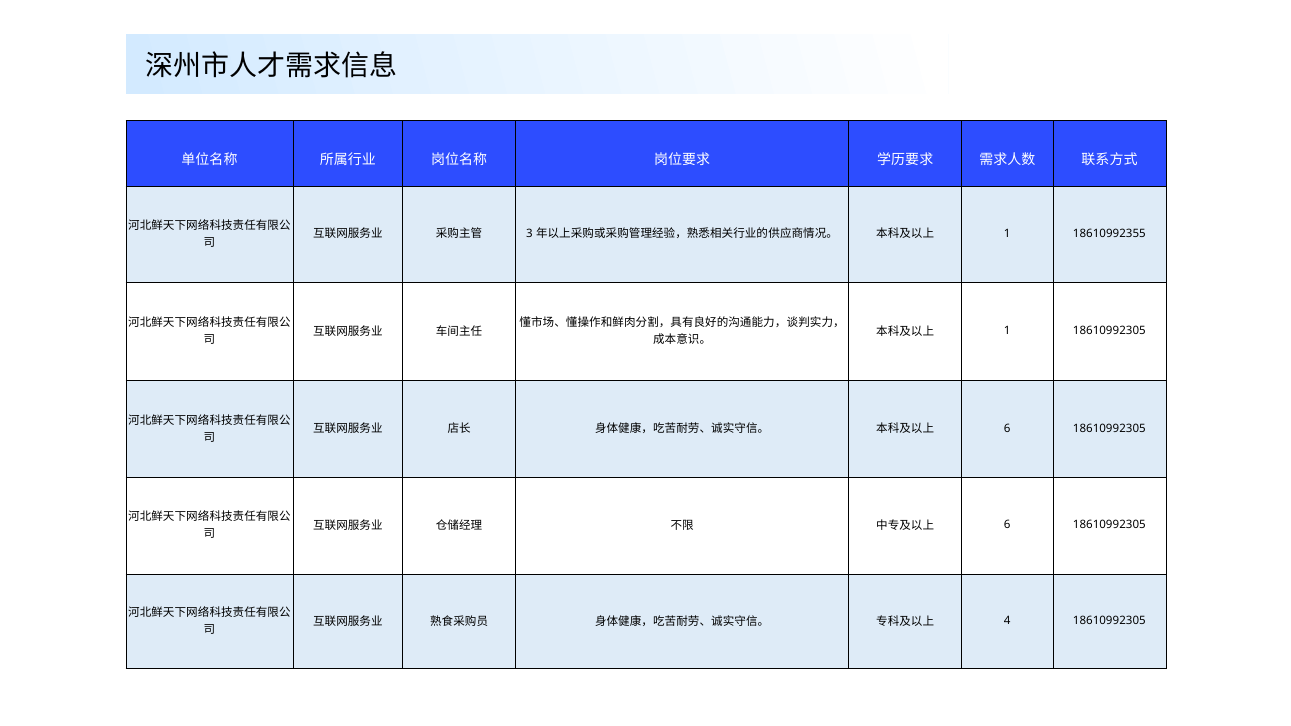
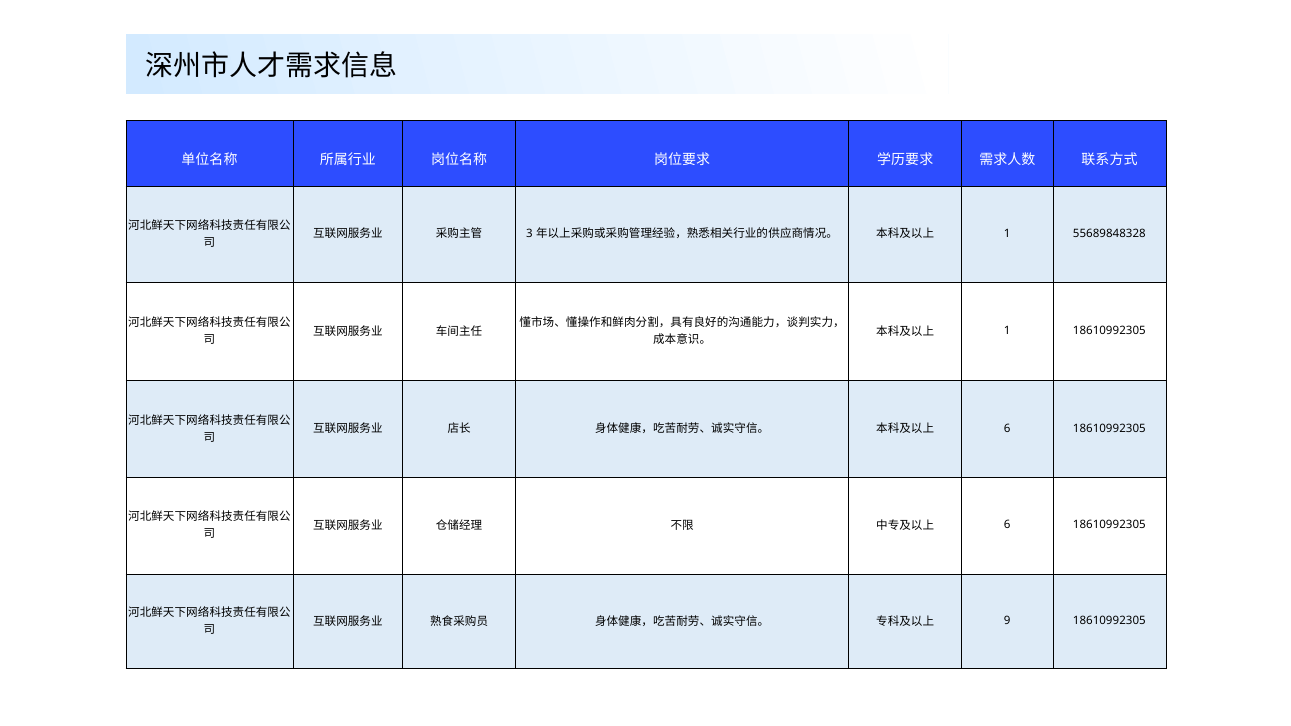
18610992355: 18610992355 -> 55689848328
4: 4 -> 9
